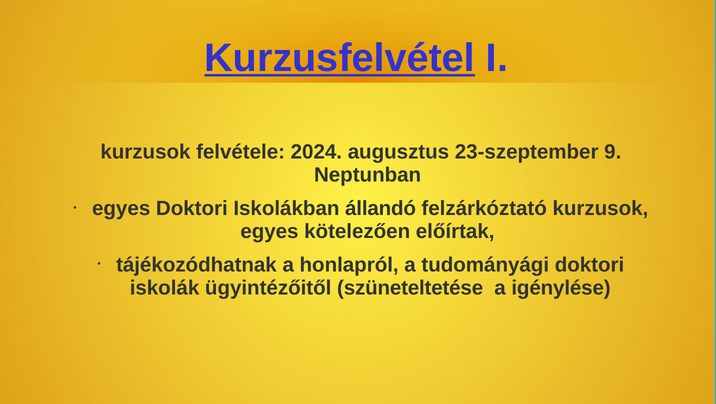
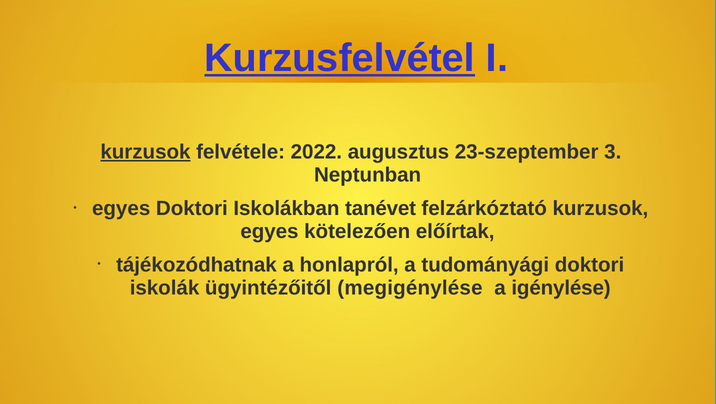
kurzusok at (145, 152) underline: none -> present
2024: 2024 -> 2022
9: 9 -> 3
állandó: állandó -> tanévet
szüneteltetése: szüneteltetése -> megigénylése
